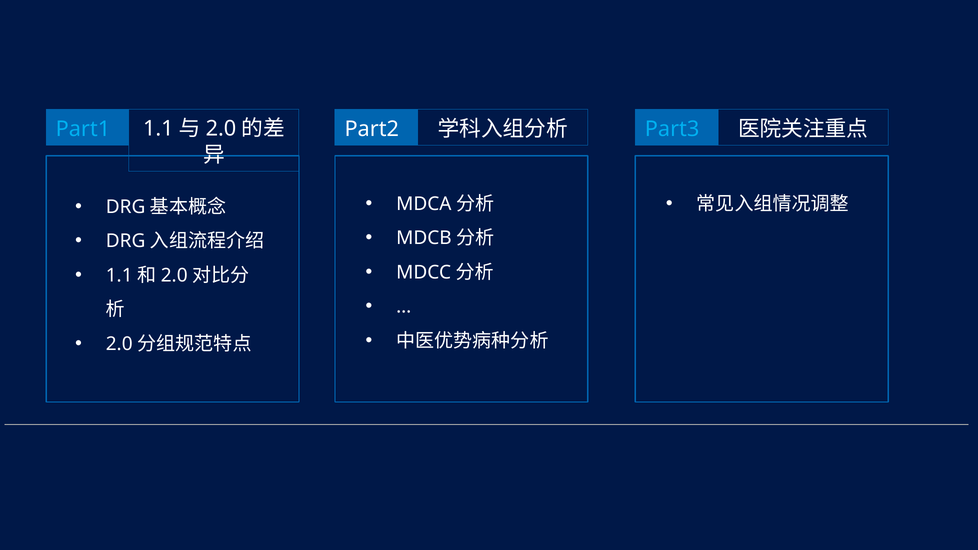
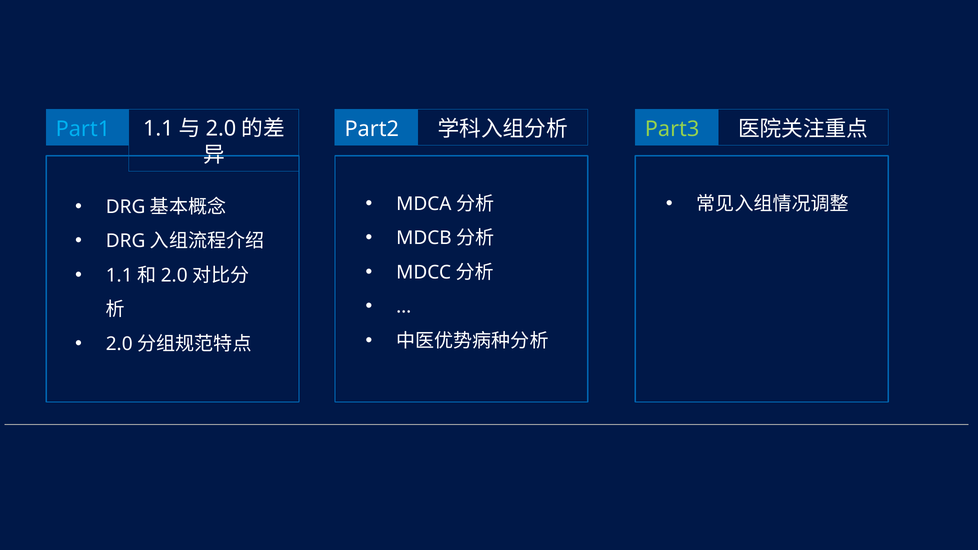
Part3 colour: light blue -> light green
